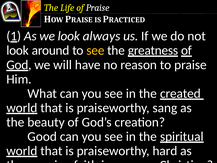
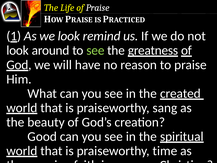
always: always -> remind
see at (95, 50) colour: yellow -> light green
hard: hard -> time
